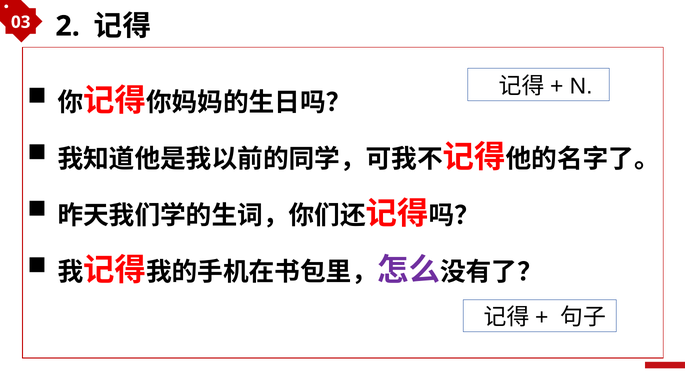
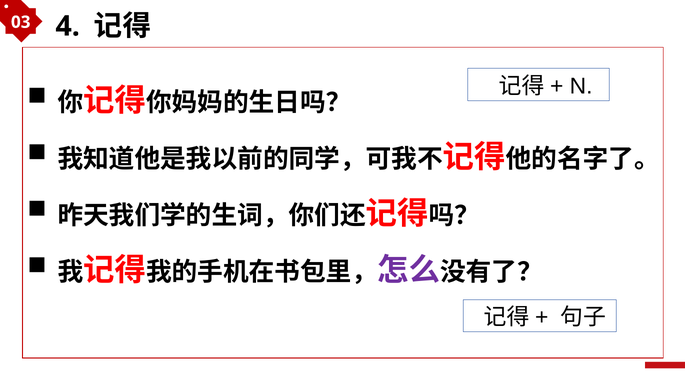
2: 2 -> 4
